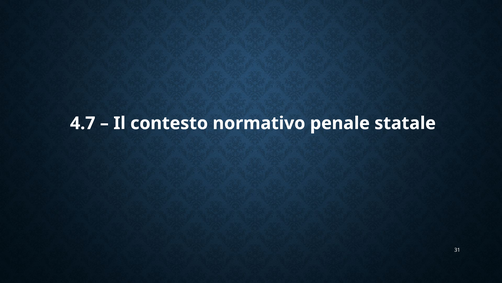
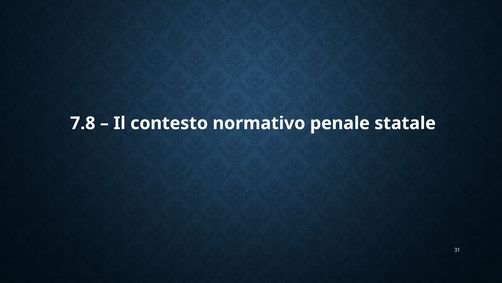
4.7: 4.7 -> 7.8
